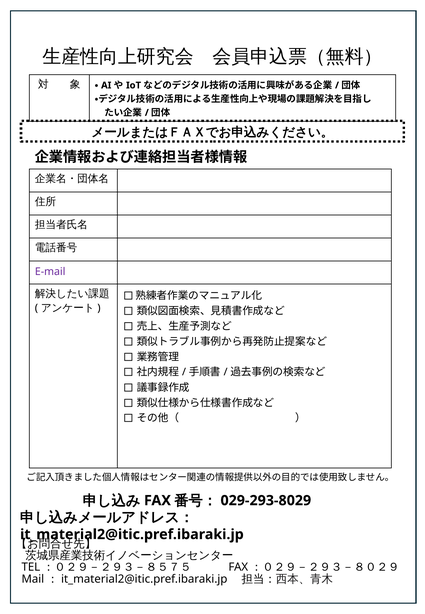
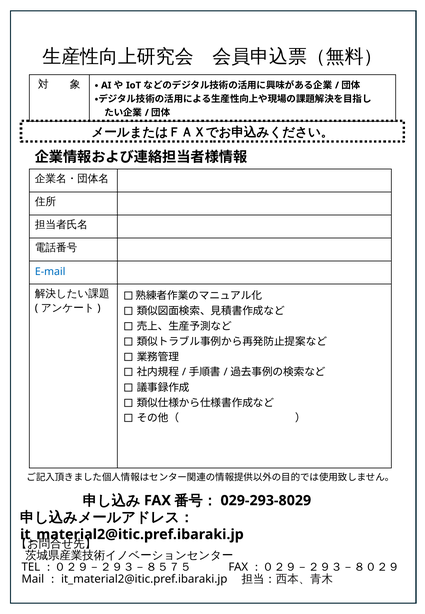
E-mail colour: purple -> blue
